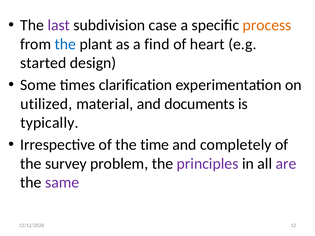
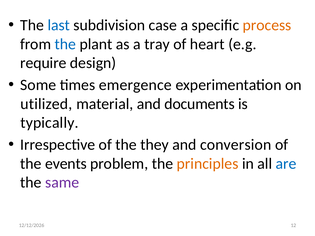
last colour: purple -> blue
find: find -> tray
started: started -> require
clarification: clarification -> emergence
time: time -> they
completely: completely -> conversion
survey: survey -> events
principles colour: purple -> orange
are colour: purple -> blue
